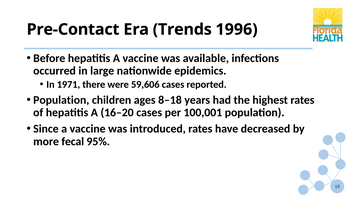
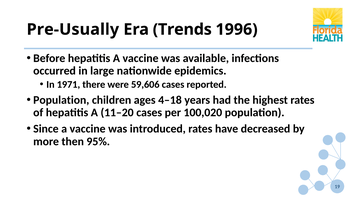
Pre-Contact: Pre-Contact -> Pre-Usually
8–18: 8–18 -> 4–18
16–20: 16–20 -> 11–20
100,001: 100,001 -> 100,020
fecal: fecal -> then
